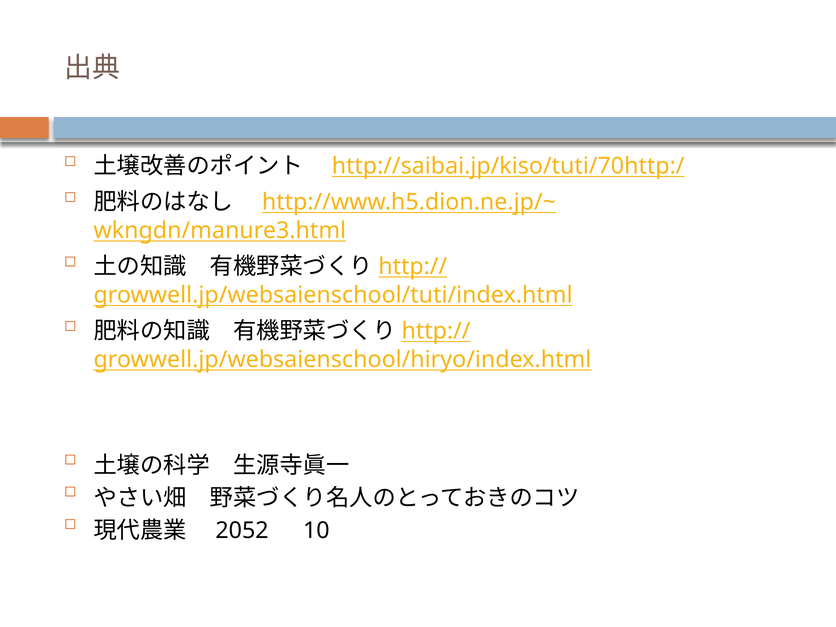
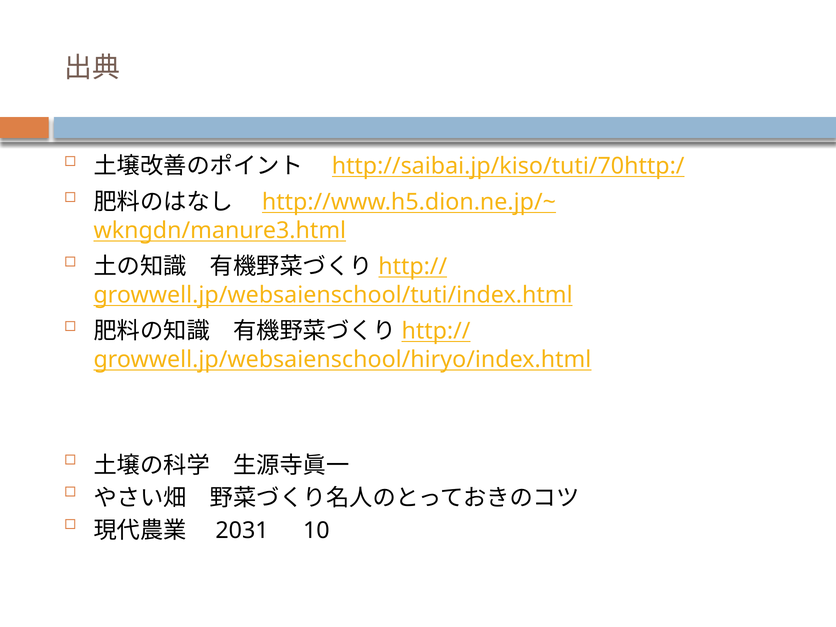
2052: 2052 -> 2031
